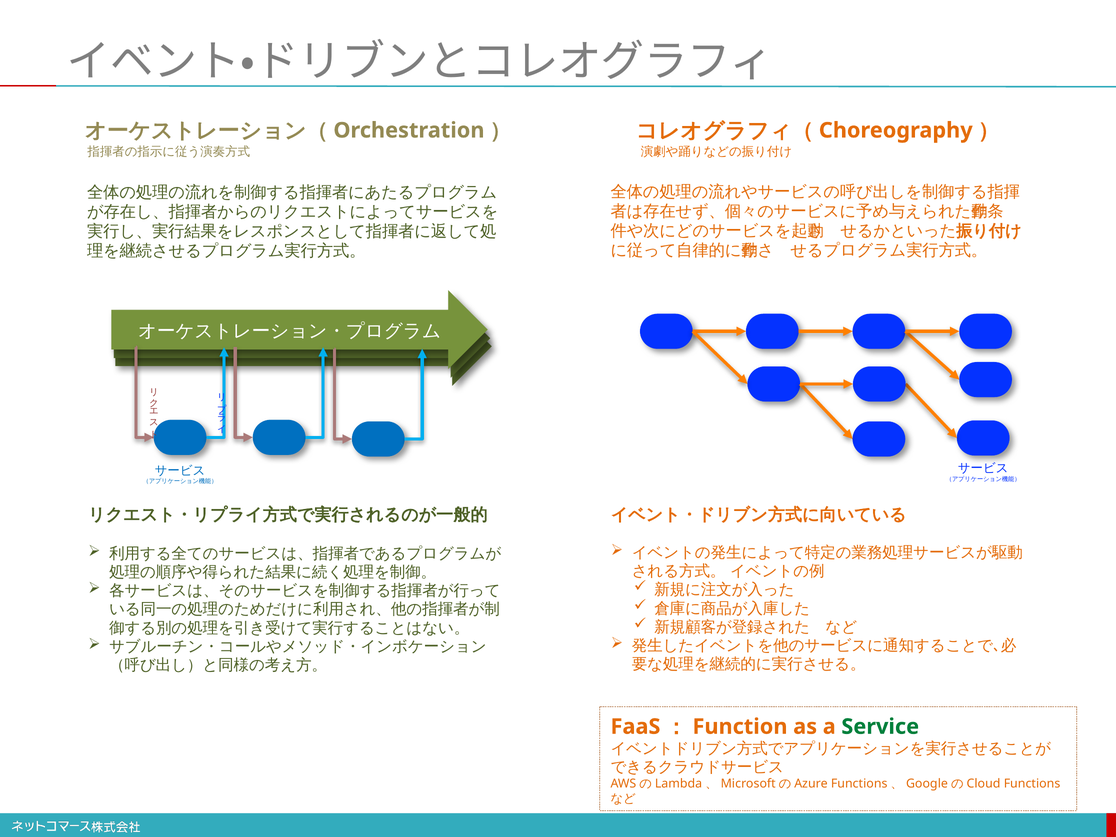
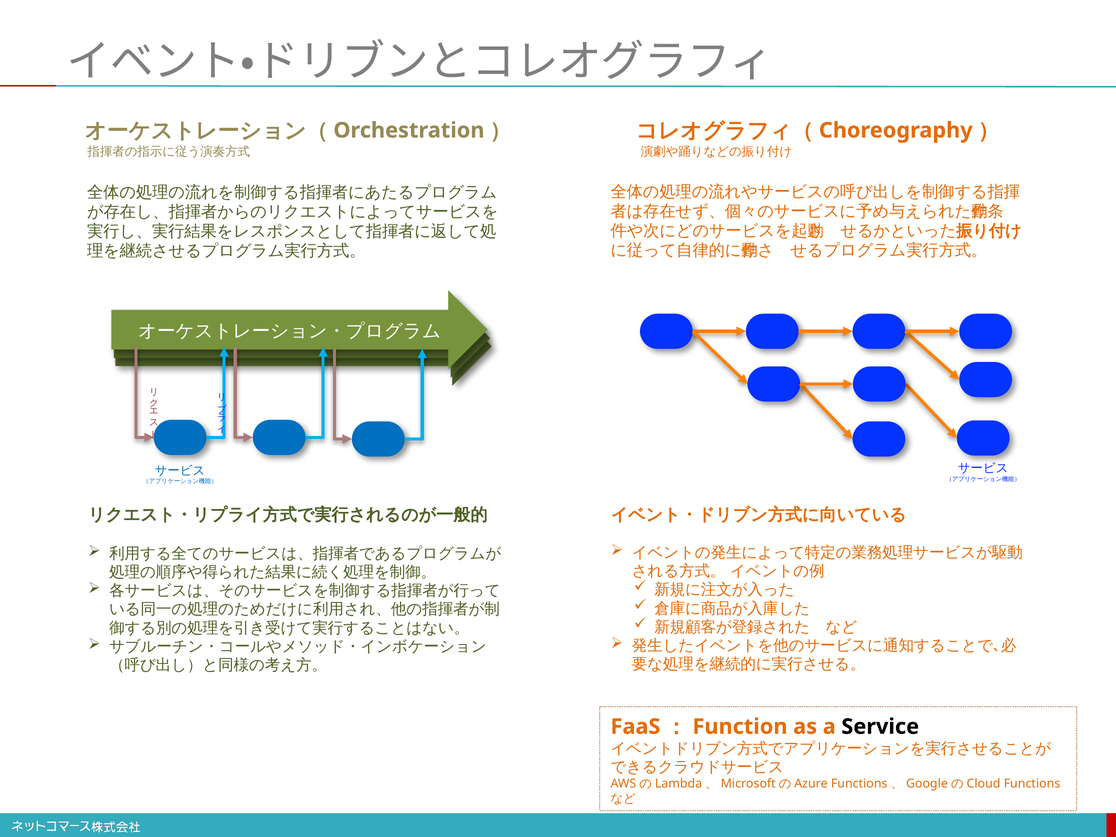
Service colour: green -> black
